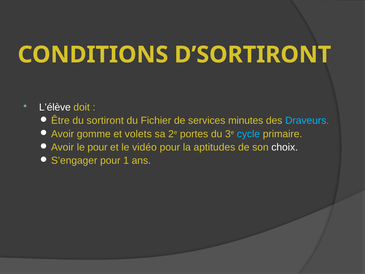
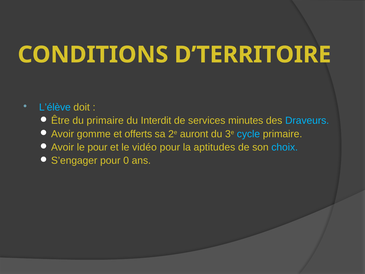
D’SORTIRONT: D’SORTIRONT -> D’TERRITOIRE
L’élève colour: white -> light blue
du sortiront: sortiront -> primaire
Fichier: Fichier -> Interdit
volets: volets -> offerts
portes: portes -> auront
choix colour: white -> light blue
1: 1 -> 0
